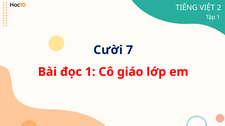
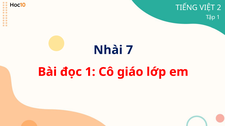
Cười: Cười -> Nhài
